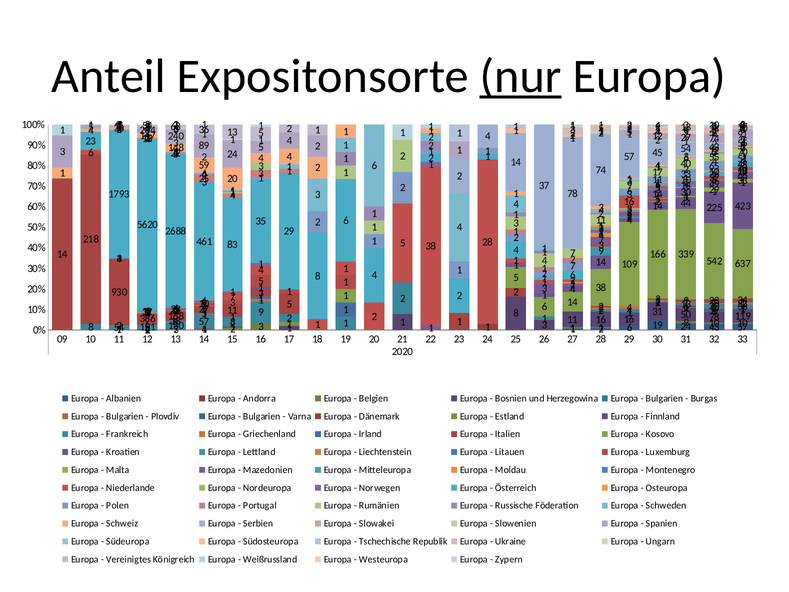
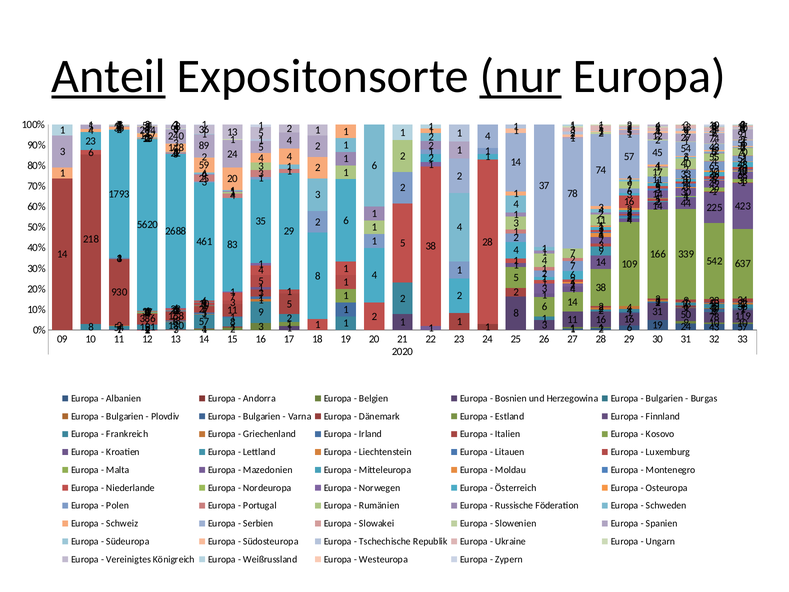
Anteil underline: none -> present
